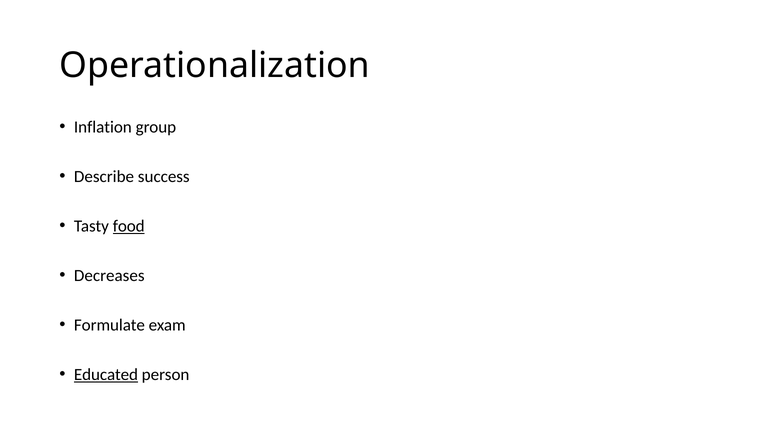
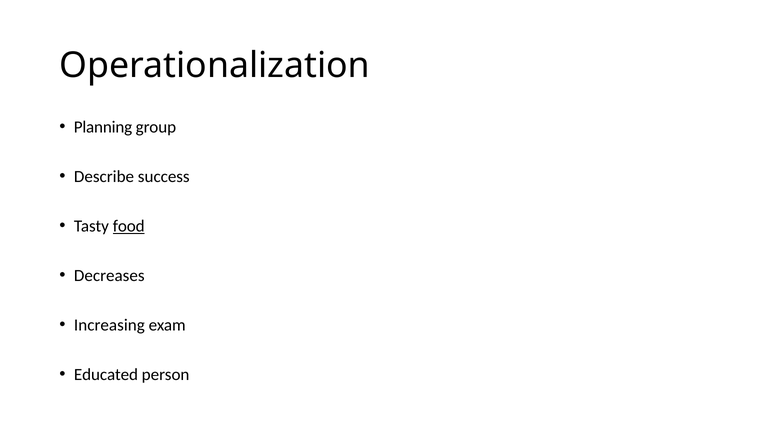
Inflation: Inflation -> Planning
Formulate: Formulate -> Increasing
Educated underline: present -> none
